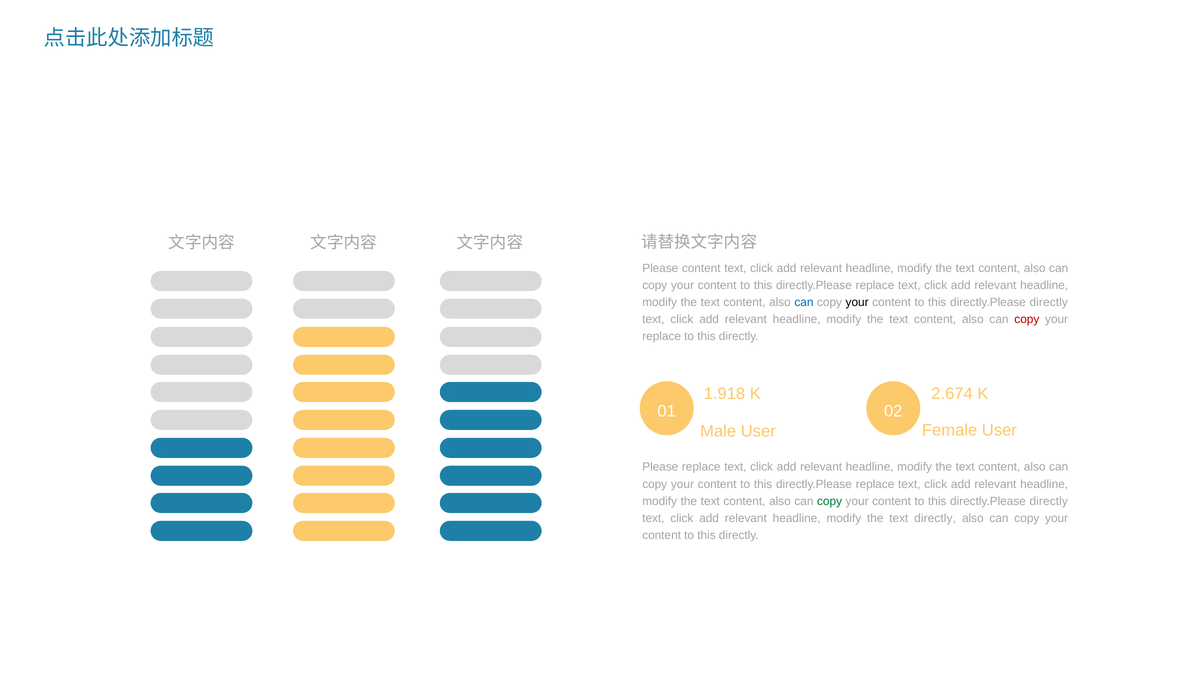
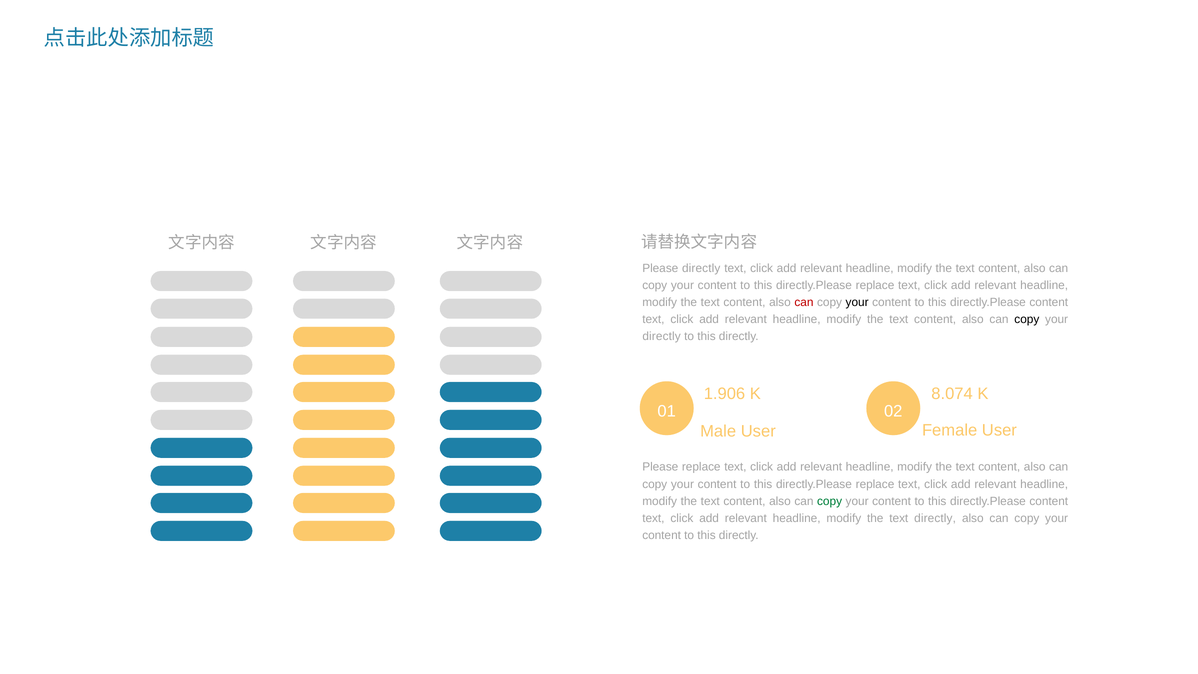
Please content: content -> directly
can at (804, 302) colour: blue -> red
directly at (1049, 302): directly -> content
copy at (1027, 319) colour: red -> black
replace at (662, 336): replace -> directly
1.918: 1.918 -> 1.906
2.674: 2.674 -> 8.074
directly at (1049, 501): directly -> content
